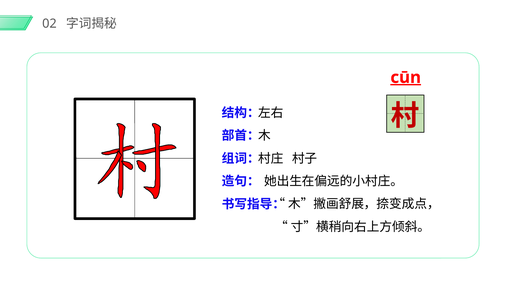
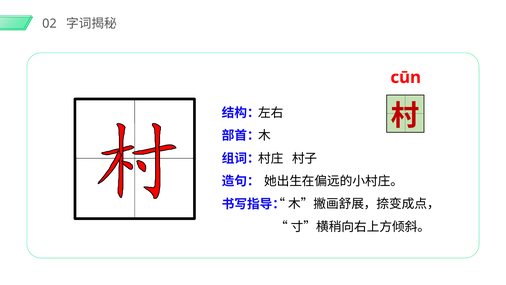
cūn underline: present -> none
